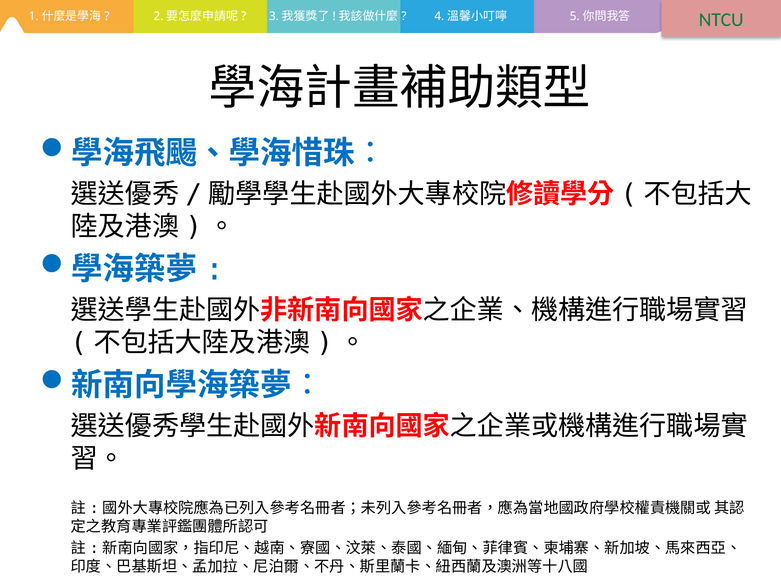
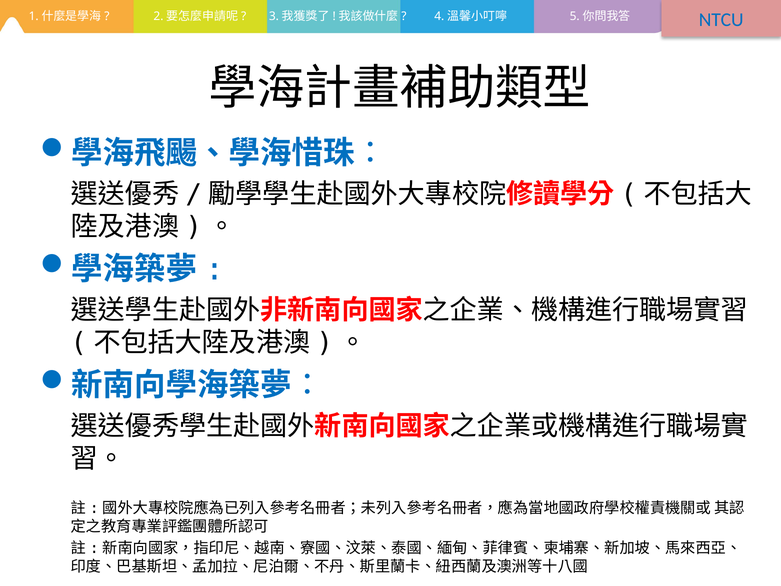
NTCU colour: green -> blue
